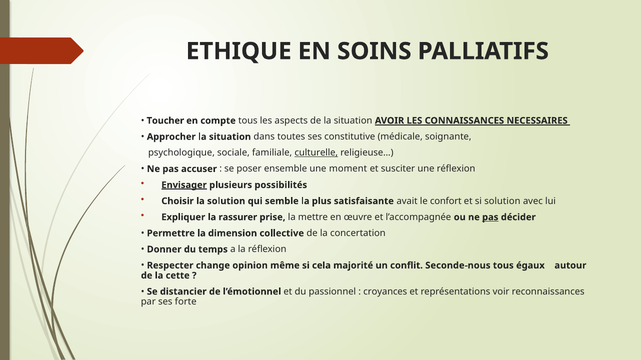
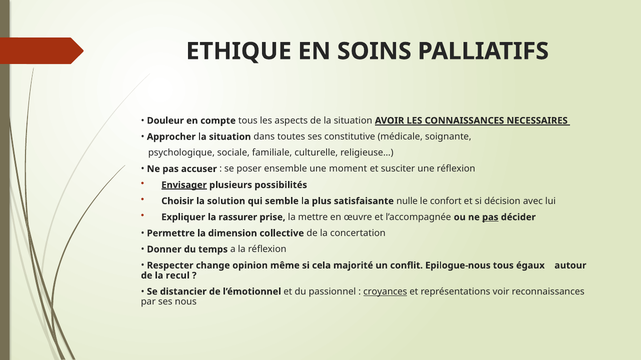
Toucher: Toucher -> Douleur
culturelle underline: present -> none
avait: avait -> nulle
si solution: solution -> décision
Seconde-nous: Seconde-nous -> Epilogue-nous
cette: cette -> recul
croyances underline: none -> present
forte: forte -> nous
